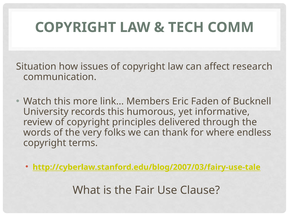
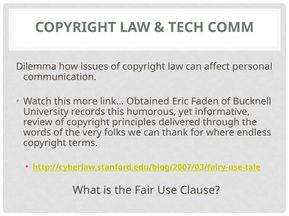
Situation: Situation -> Dilemma
research: research -> personal
Members: Members -> Obtained
